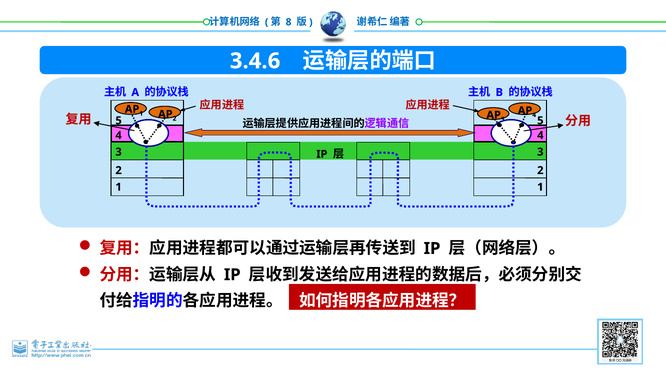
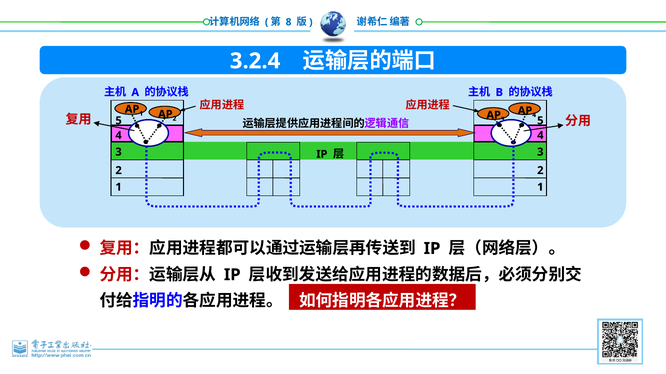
3.4.6: 3.4.6 -> 3.2.4
